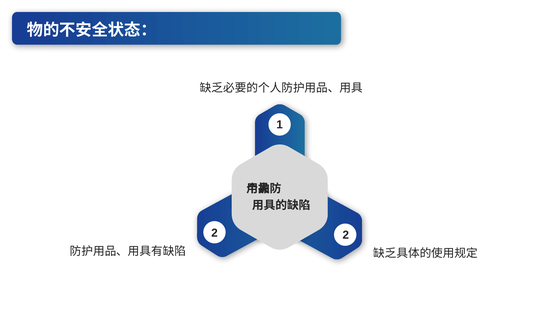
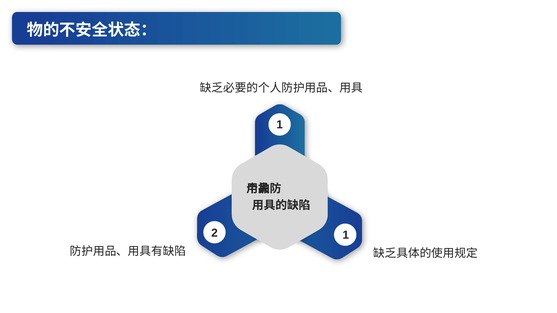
2 2: 2 -> 1
